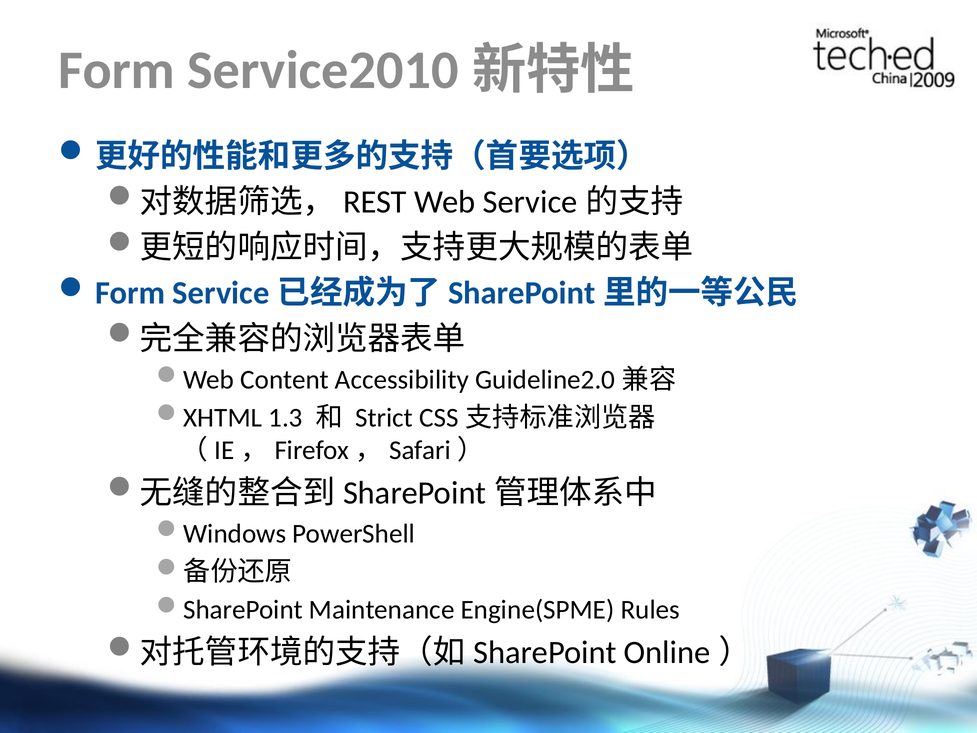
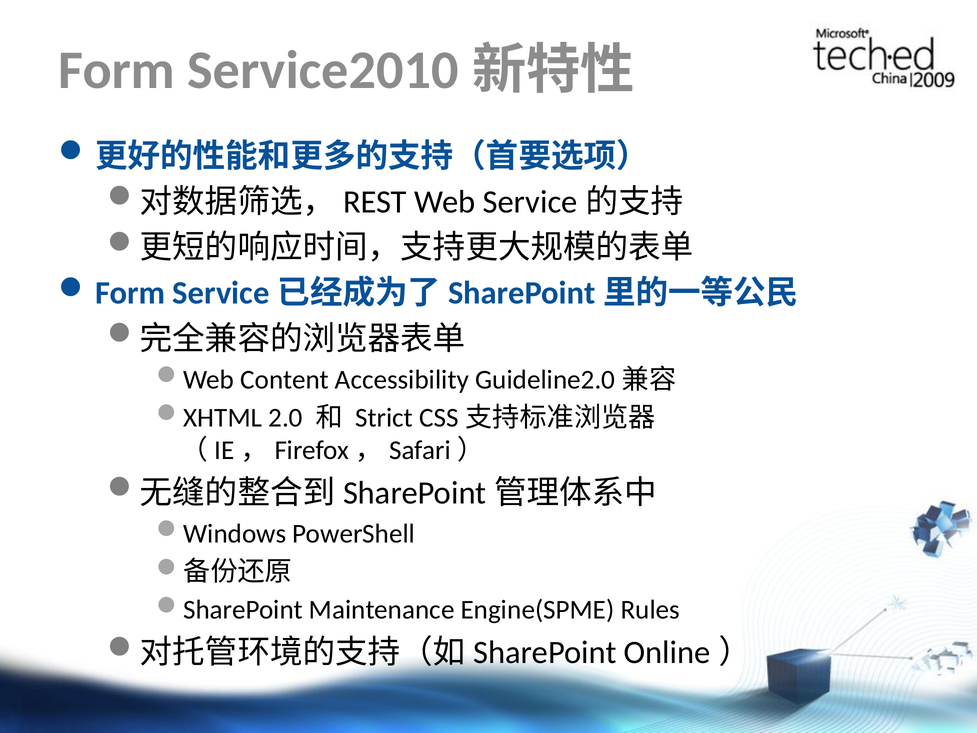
1.3: 1.3 -> 2.0
